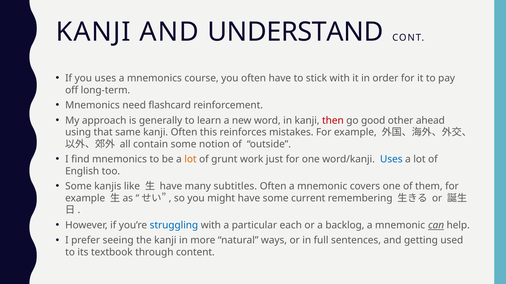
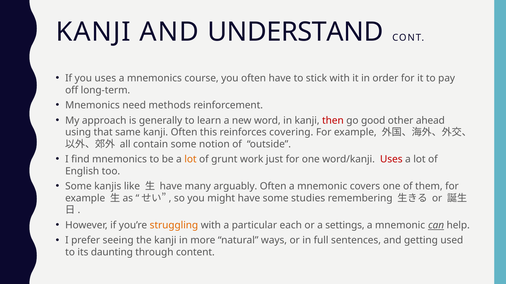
flashcard: flashcard -> methods
mistakes: mistakes -> covering
Uses at (391, 160) colour: blue -> red
subtitles: subtitles -> arguably
current: current -> studies
struggling colour: blue -> orange
backlog: backlog -> settings
textbook: textbook -> daunting
